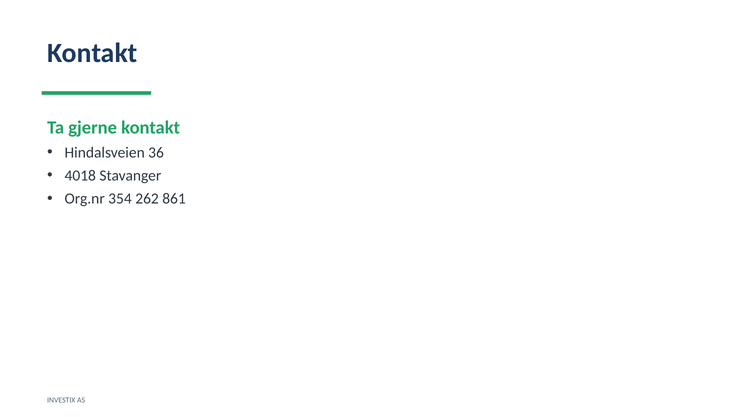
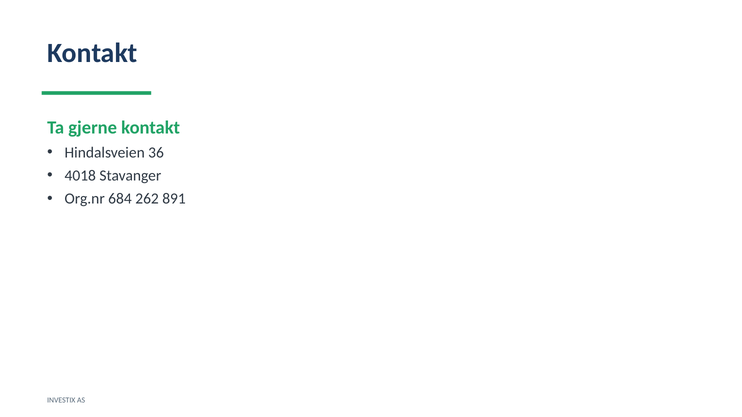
354: 354 -> 684
861: 861 -> 891
